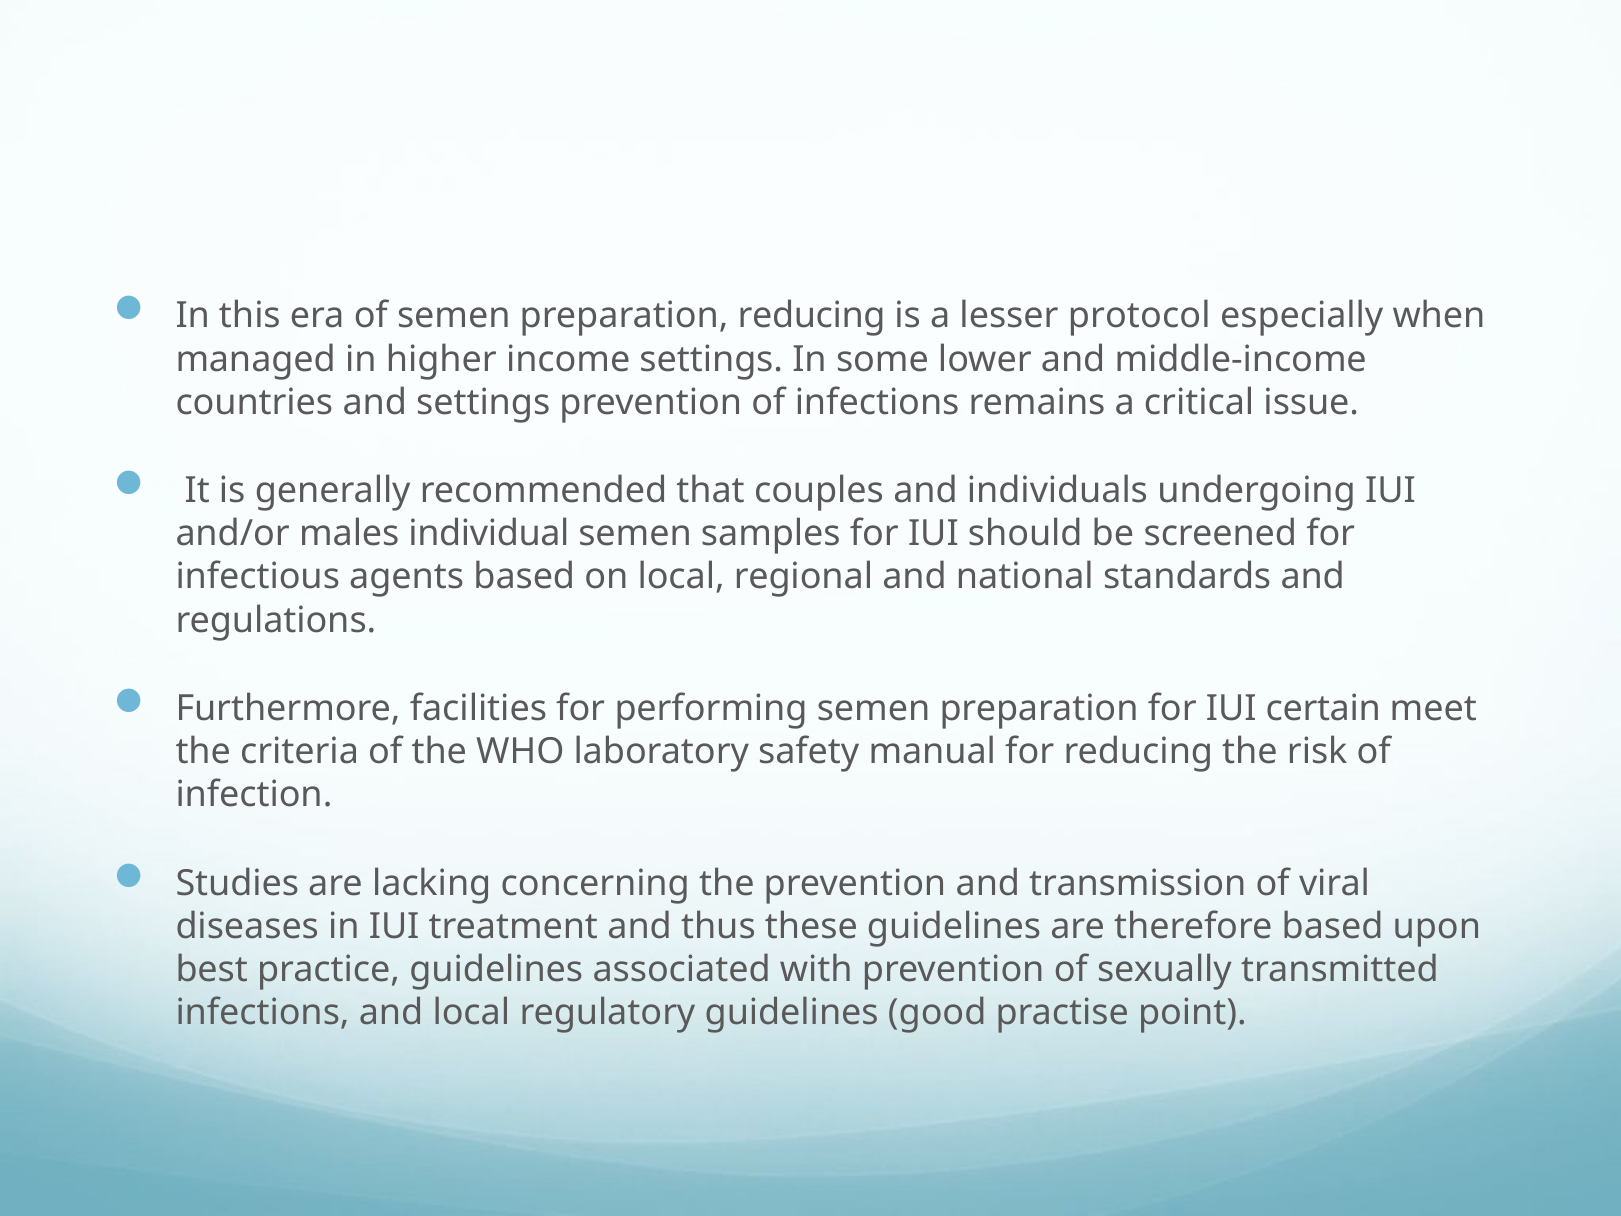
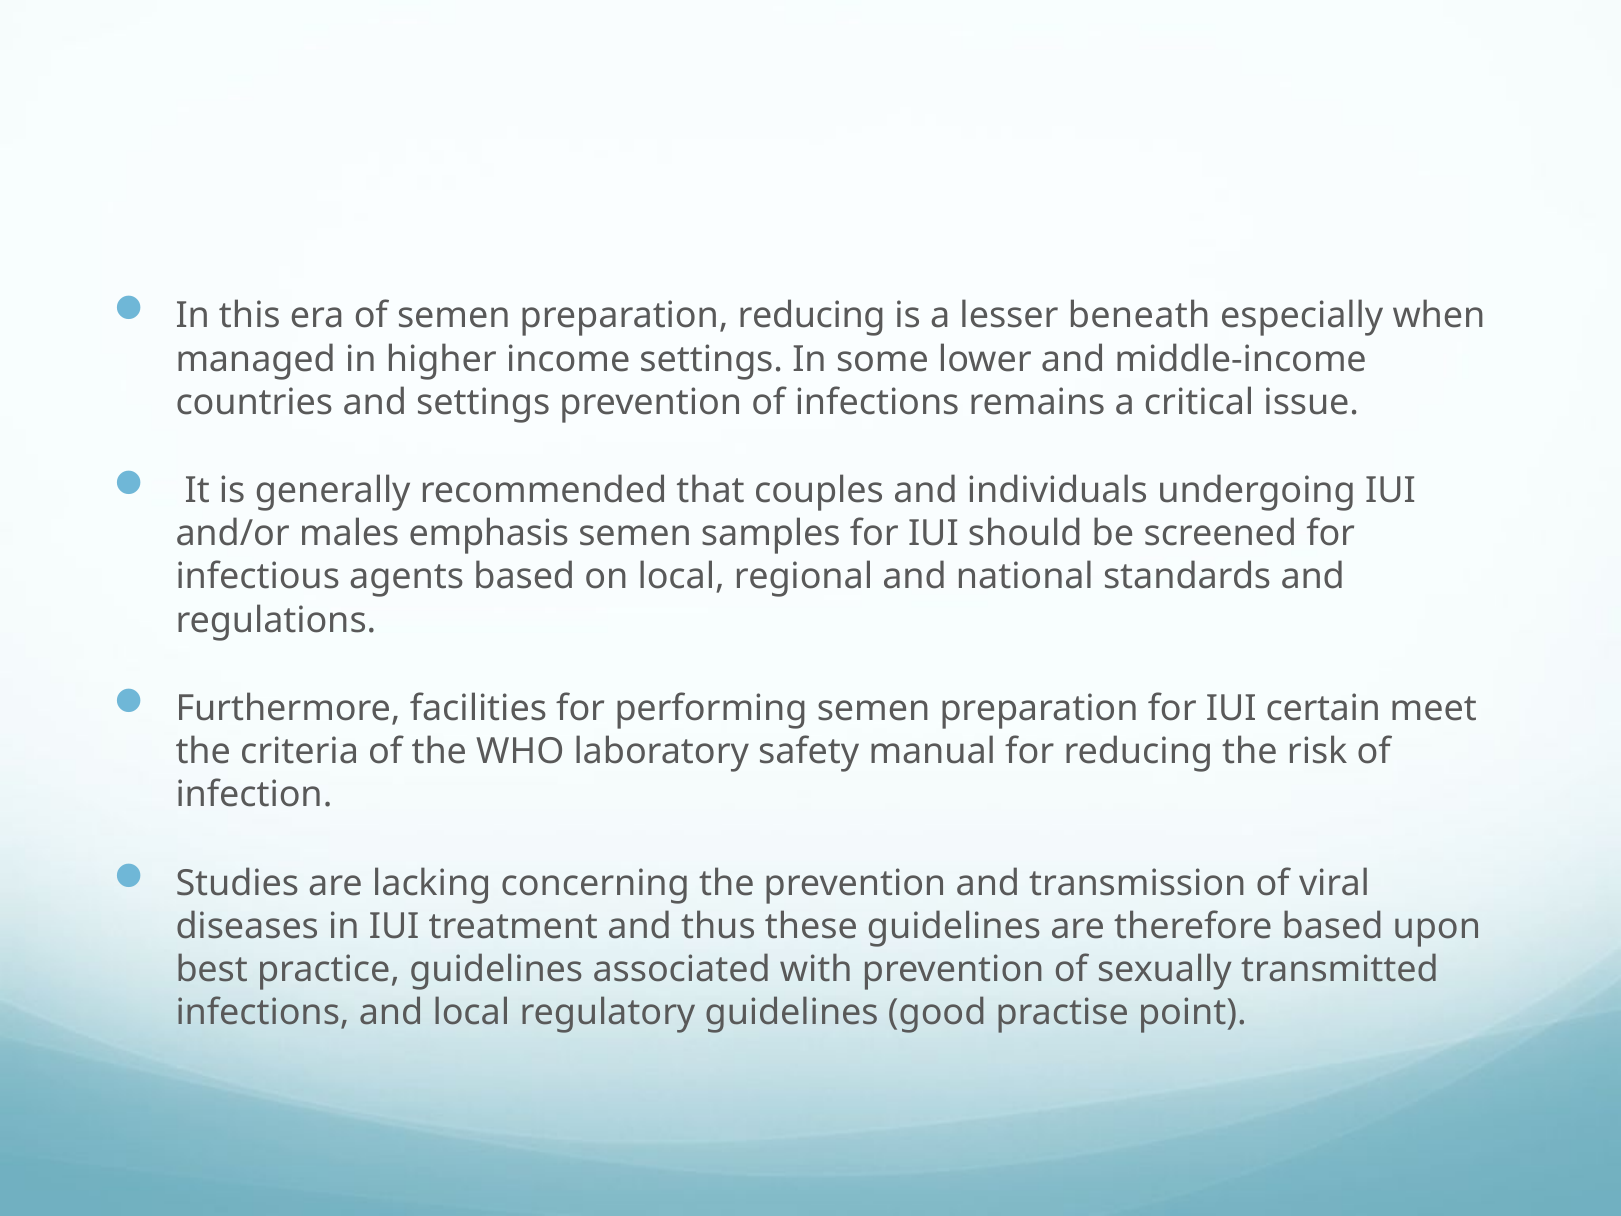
protocol: protocol -> beneath
individual: individual -> emphasis
